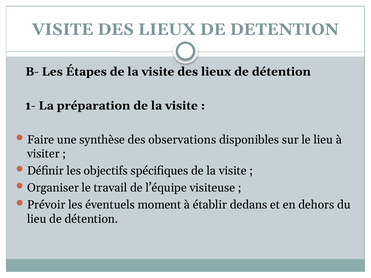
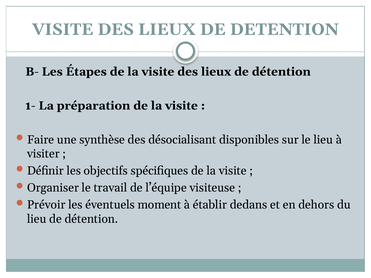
observations: observations -> désocialisant
